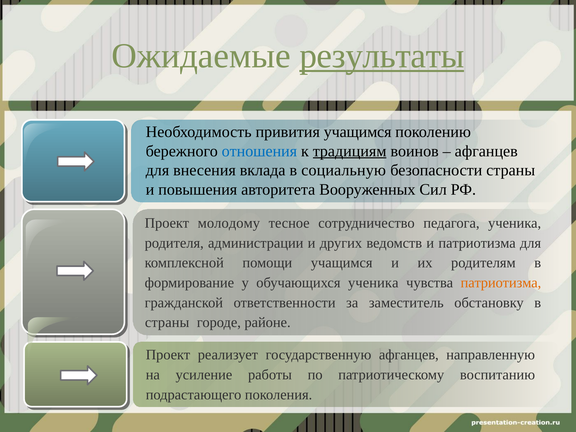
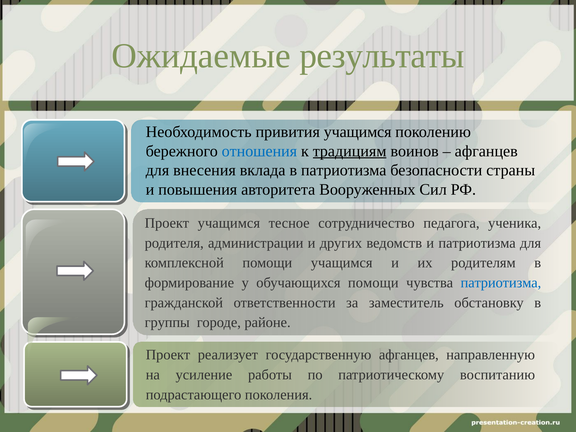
результаты underline: present -> none
в социальную: социальную -> патриотизма
Проект молодому: молодому -> учащимся
обучающихся ученика: ученика -> помощи
патриотизма at (501, 283) colour: orange -> blue
страны at (167, 323): страны -> группы
